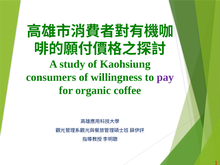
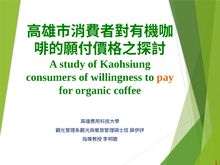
pay colour: purple -> orange
